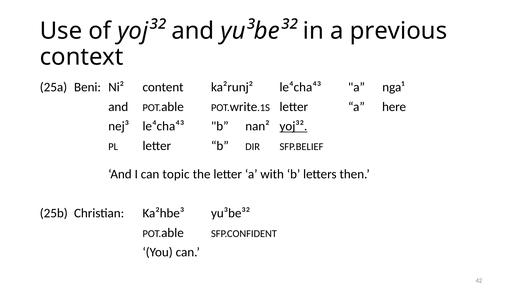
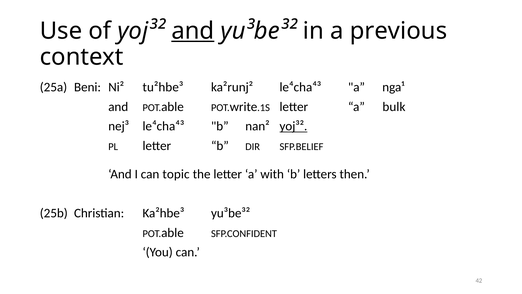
and at (193, 31) underline: none -> present
content: content -> tu²hbe³
here: here -> bulk
